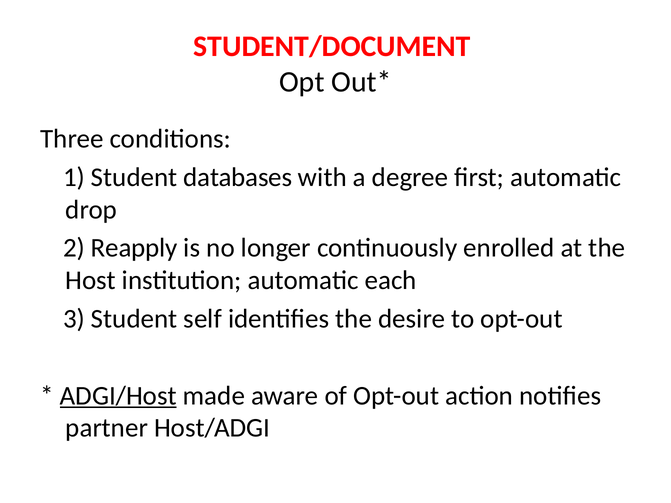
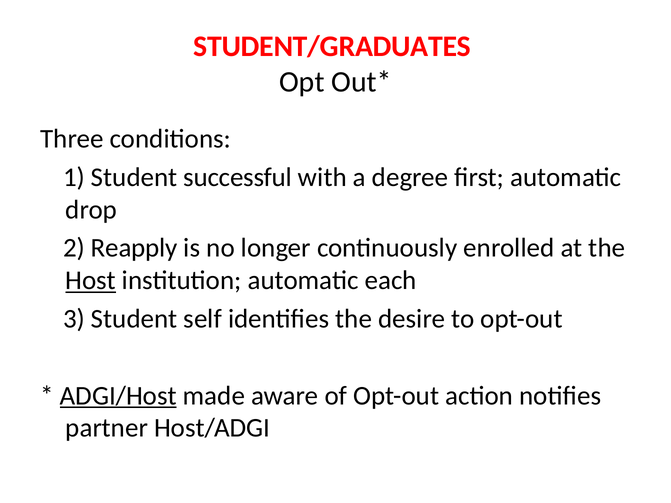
STUDENT/DOCUMENT: STUDENT/DOCUMENT -> STUDENT/GRADUATES
databases: databases -> successful
Host underline: none -> present
